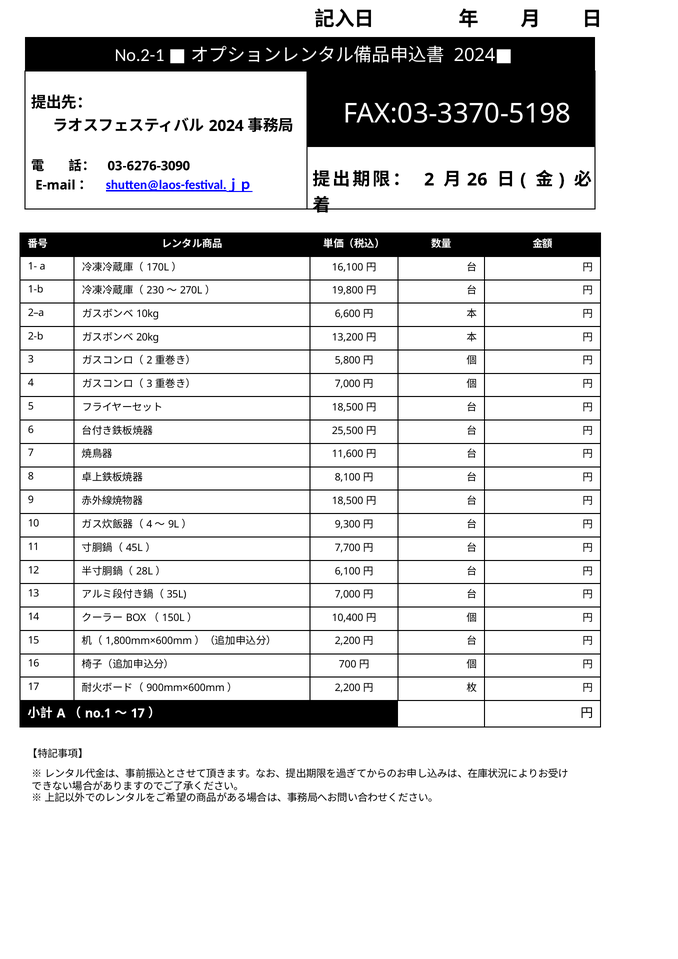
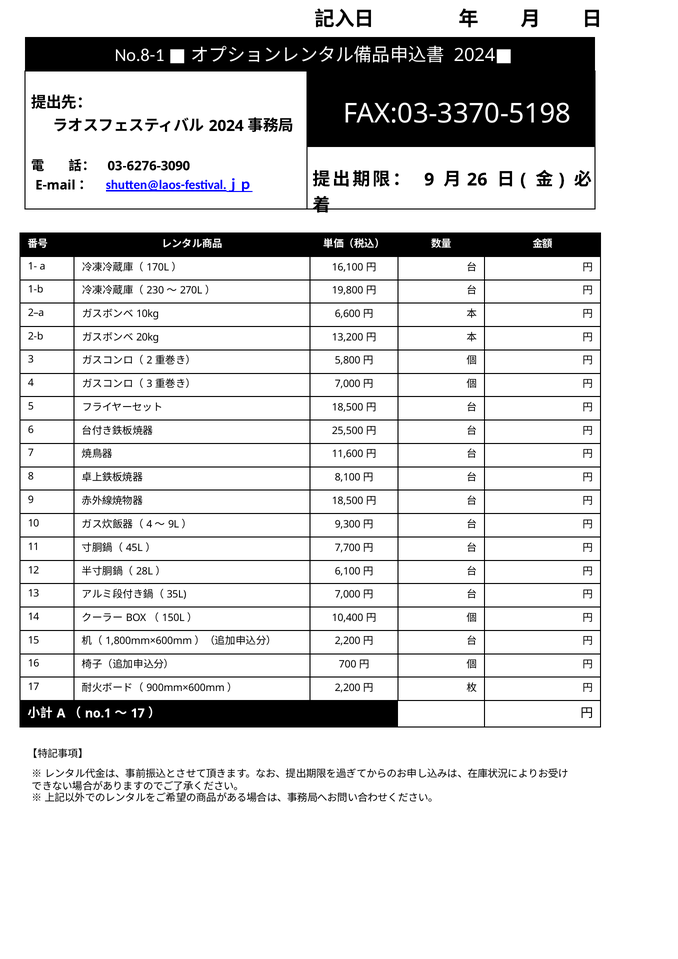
No.2-1: No.2-1 -> No.8-1
2 at (429, 180): 2 -> 9
